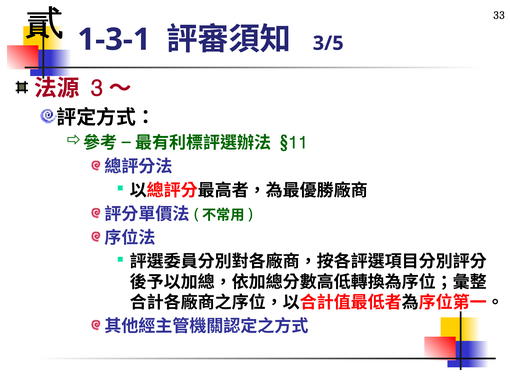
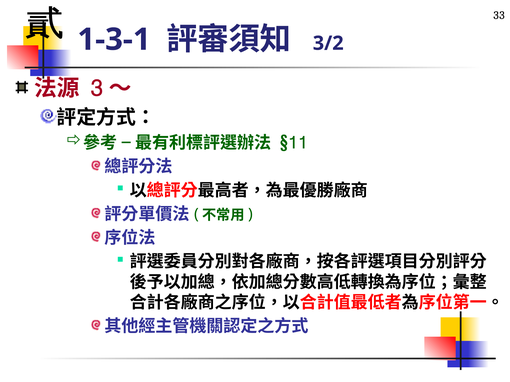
3/5: 3/5 -> 3/2
